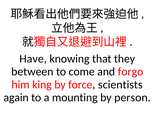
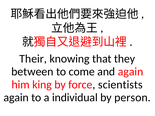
Have: Have -> Their
and forgo: forgo -> again
mounting: mounting -> individual
